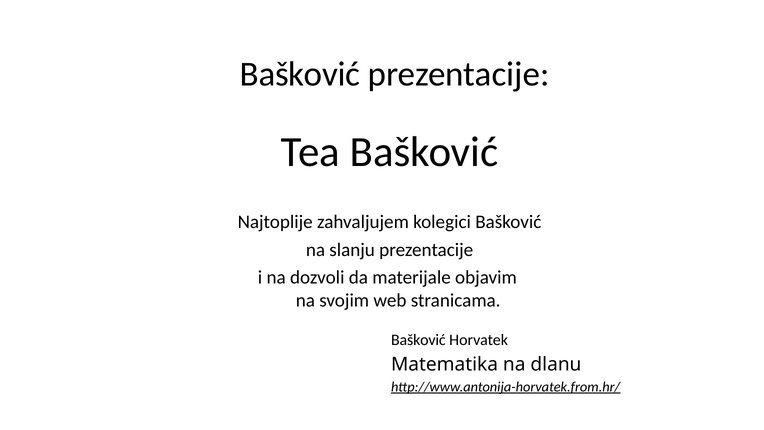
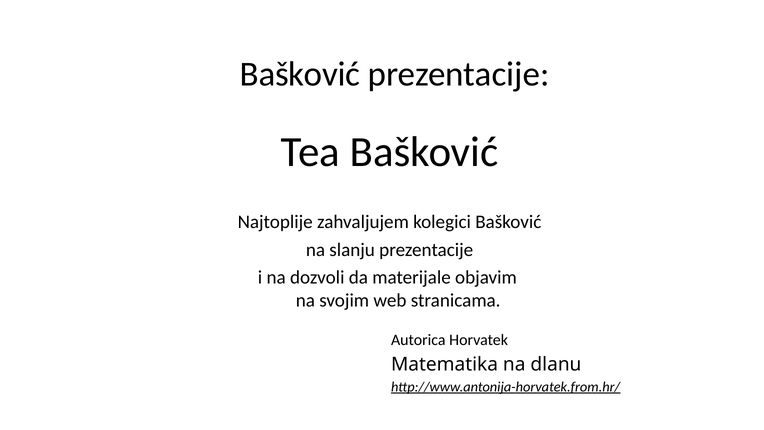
Bašković at (418, 340): Bašković -> Autorica
